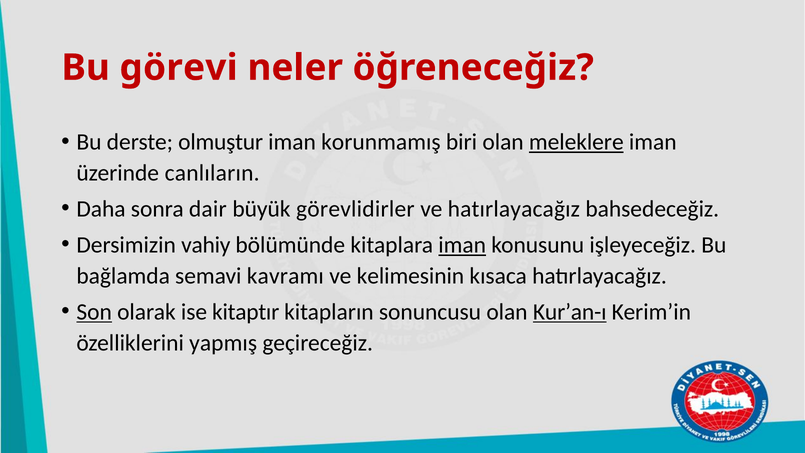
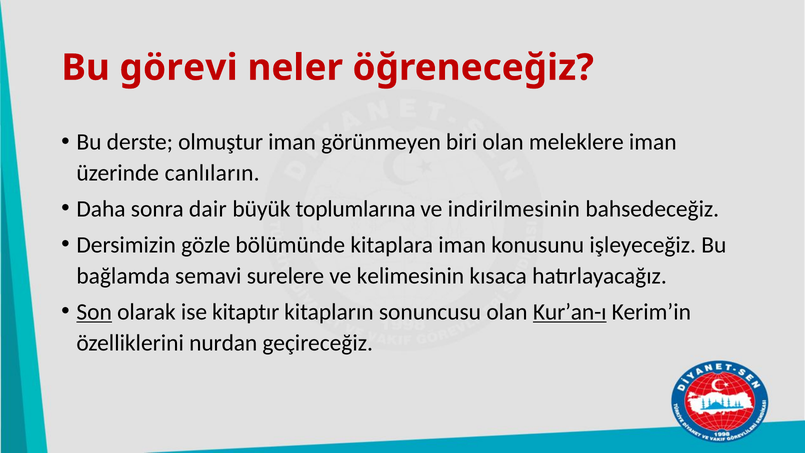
korunmamış: korunmamış -> görünmeyen
meleklere underline: present -> none
görevlidirler: görevlidirler -> toplumlarına
ve hatırlayacağız: hatırlayacağız -> indirilmesinin
vahiy: vahiy -> gözle
iman at (462, 245) underline: present -> none
kavramı: kavramı -> surelere
yapmış: yapmış -> nurdan
